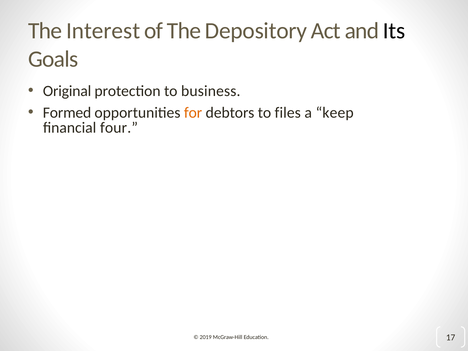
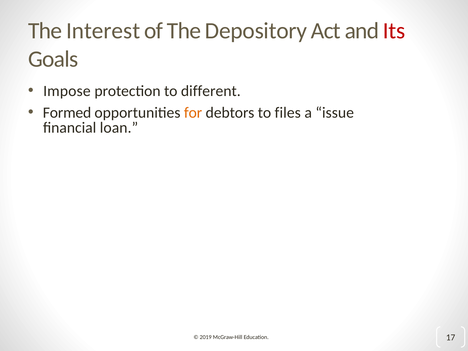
Its colour: black -> red
Original: Original -> Impose
business: business -> different
keep: keep -> issue
four: four -> loan
